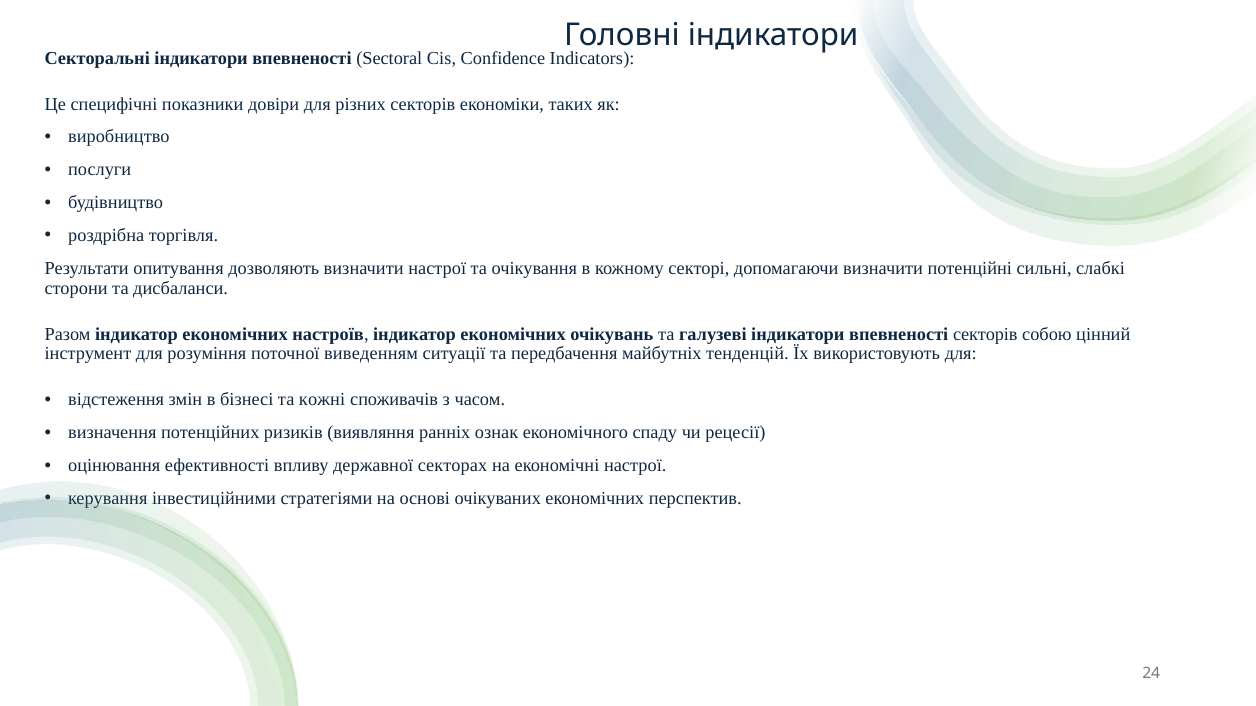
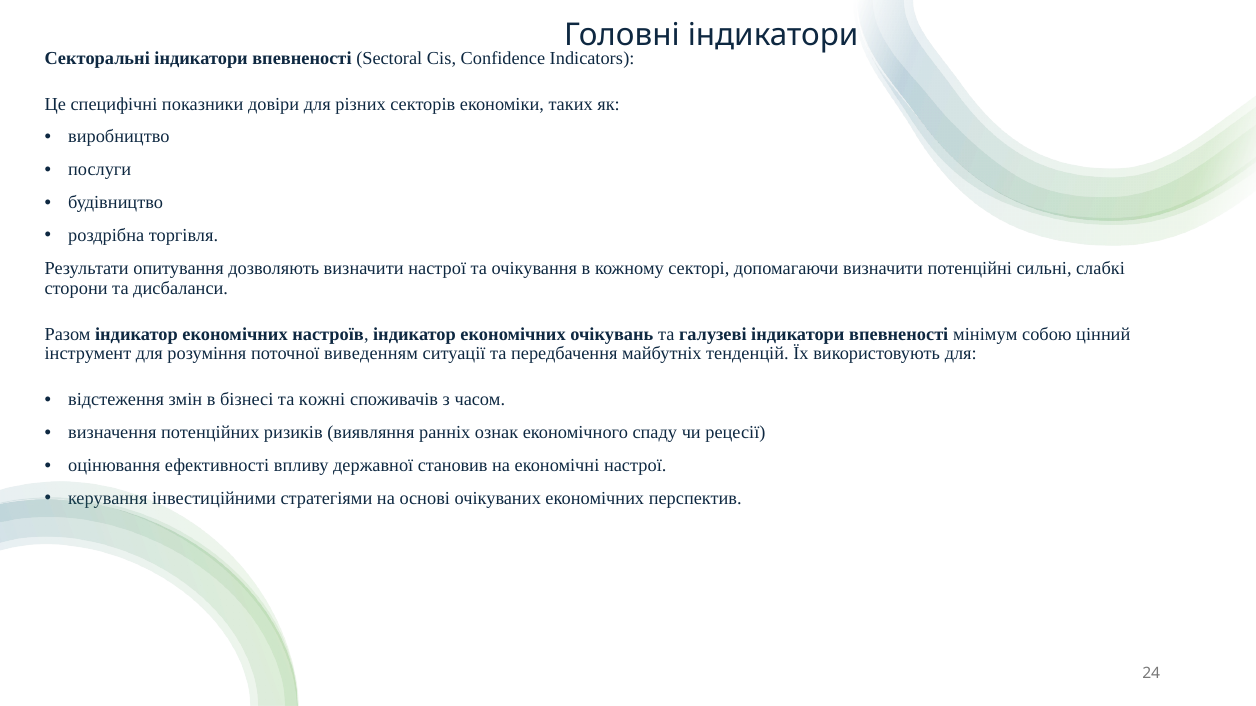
впевненості секторів: секторів -> мінімум
секторах: секторах -> становив
